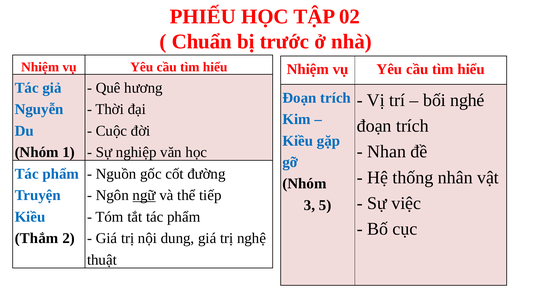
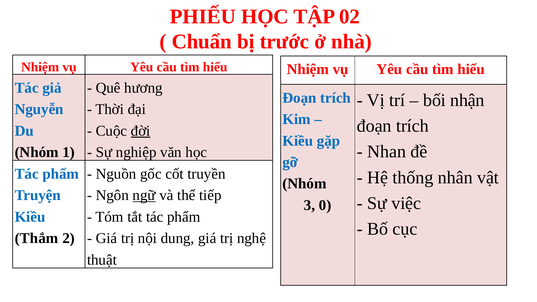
nghé: nghé -> nhận
đời underline: none -> present
đường: đường -> truyền
5: 5 -> 0
